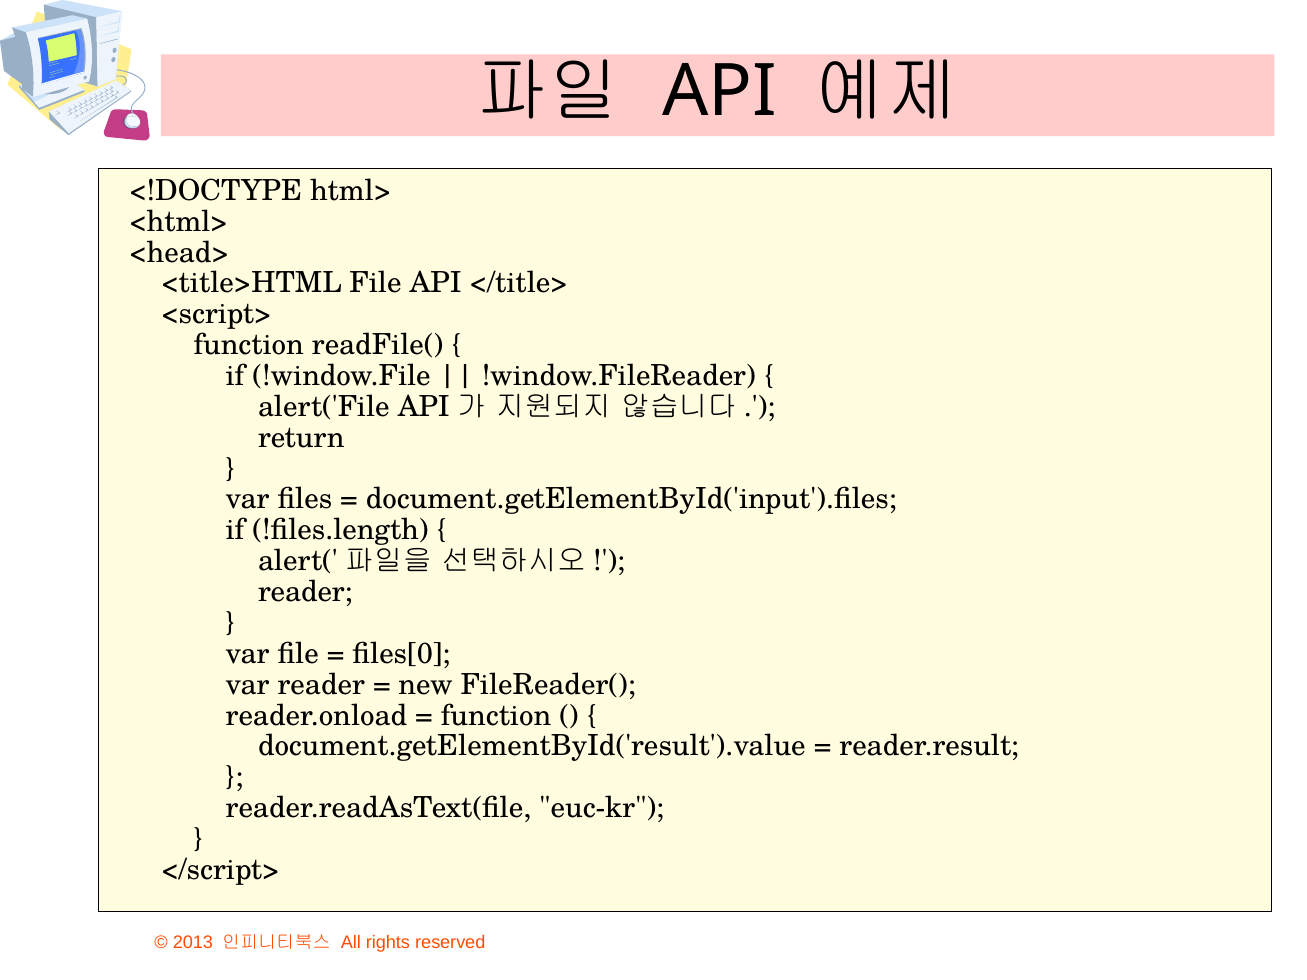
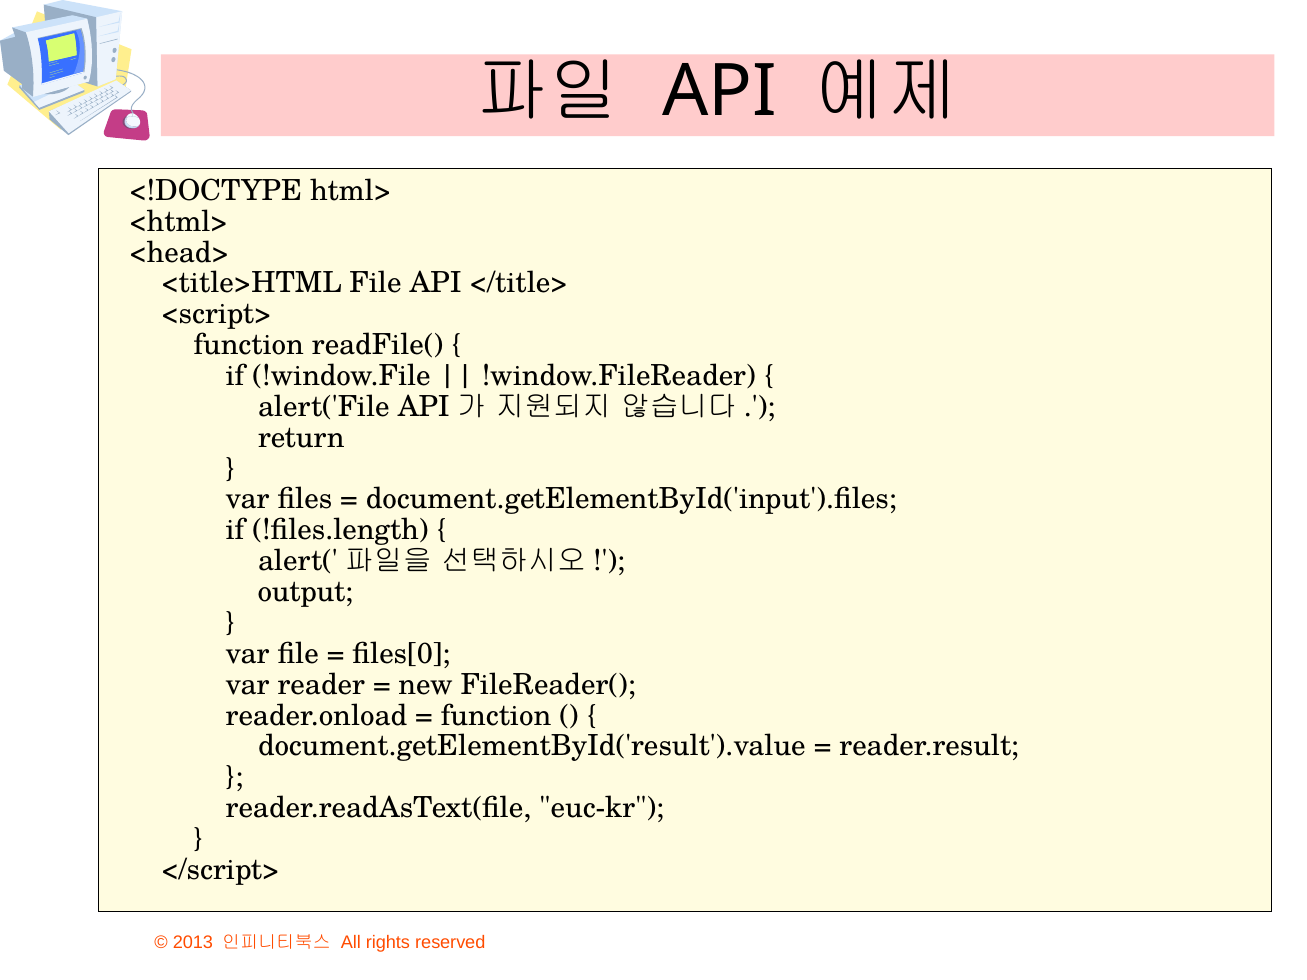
reader at (305, 592): reader -> output
